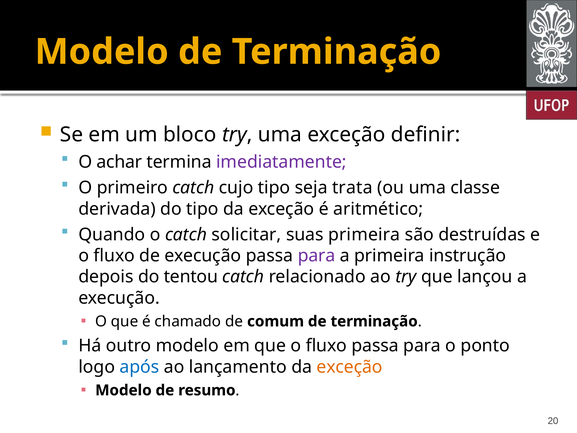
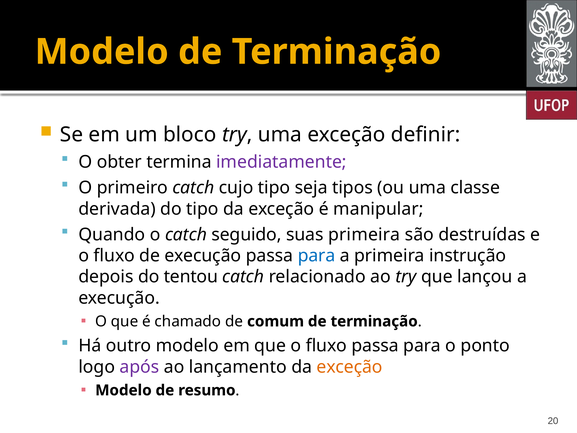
achar: achar -> obter
trata: trata -> tipos
aritmético: aritmético -> manipular
solicitar: solicitar -> seguido
para at (316, 256) colour: purple -> blue
após colour: blue -> purple
